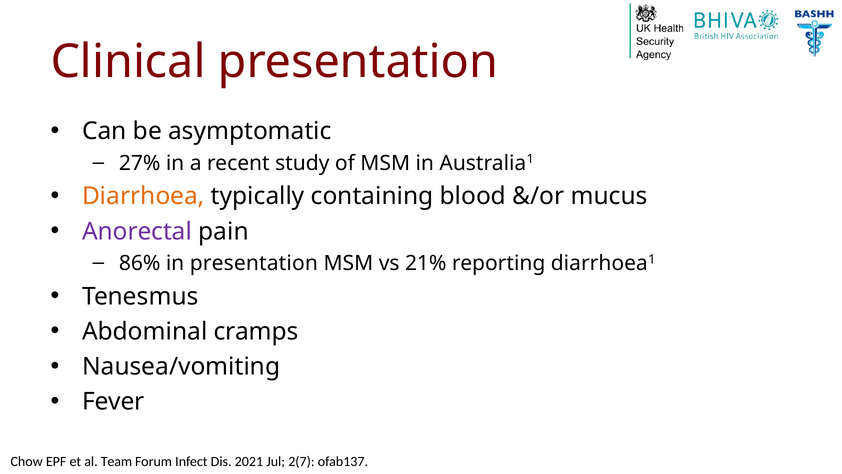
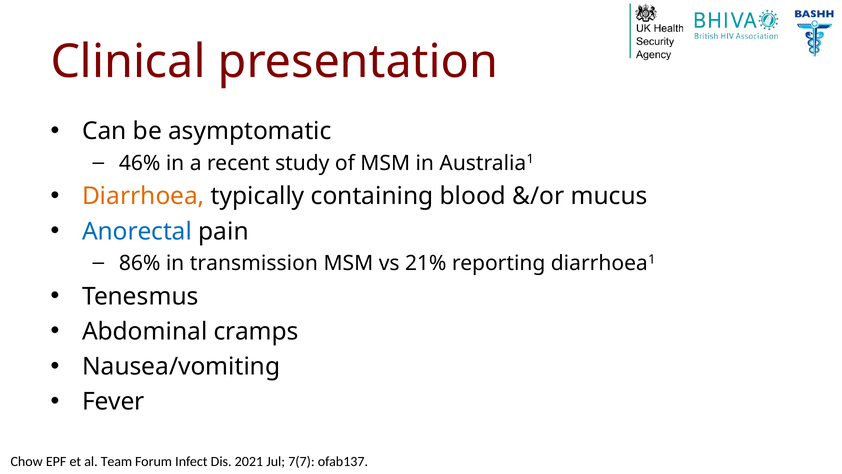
27%: 27% -> 46%
Anorectal colour: purple -> blue
in presentation: presentation -> transmission
2(7: 2(7 -> 7(7
